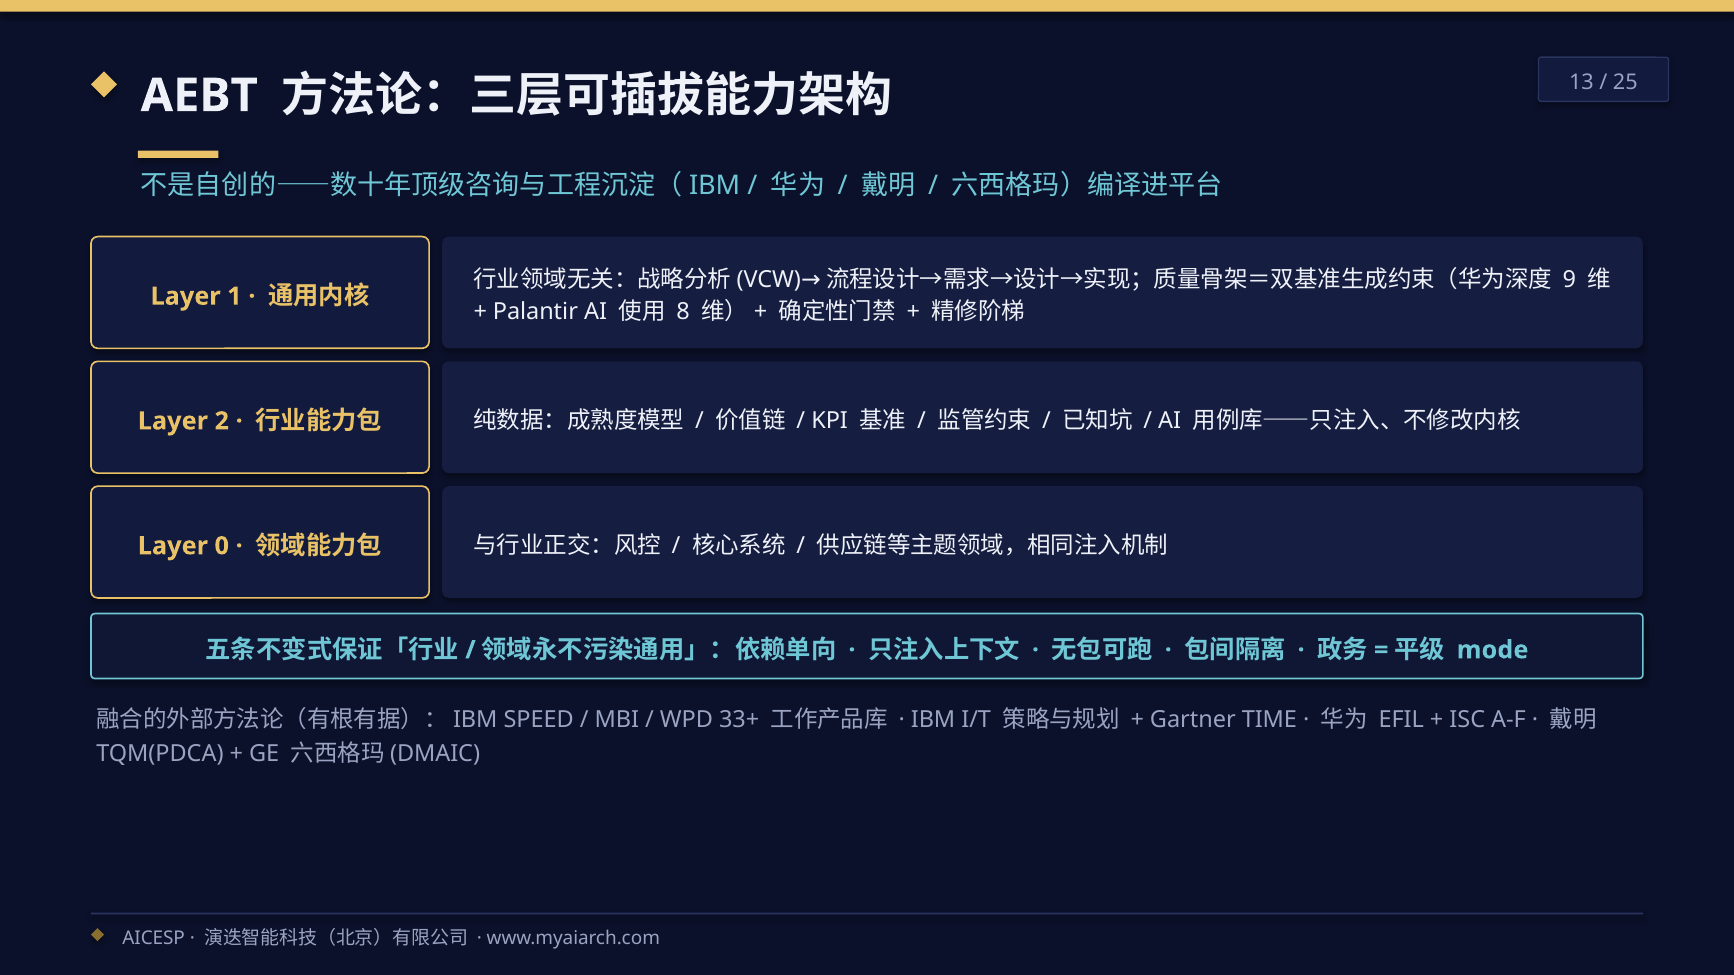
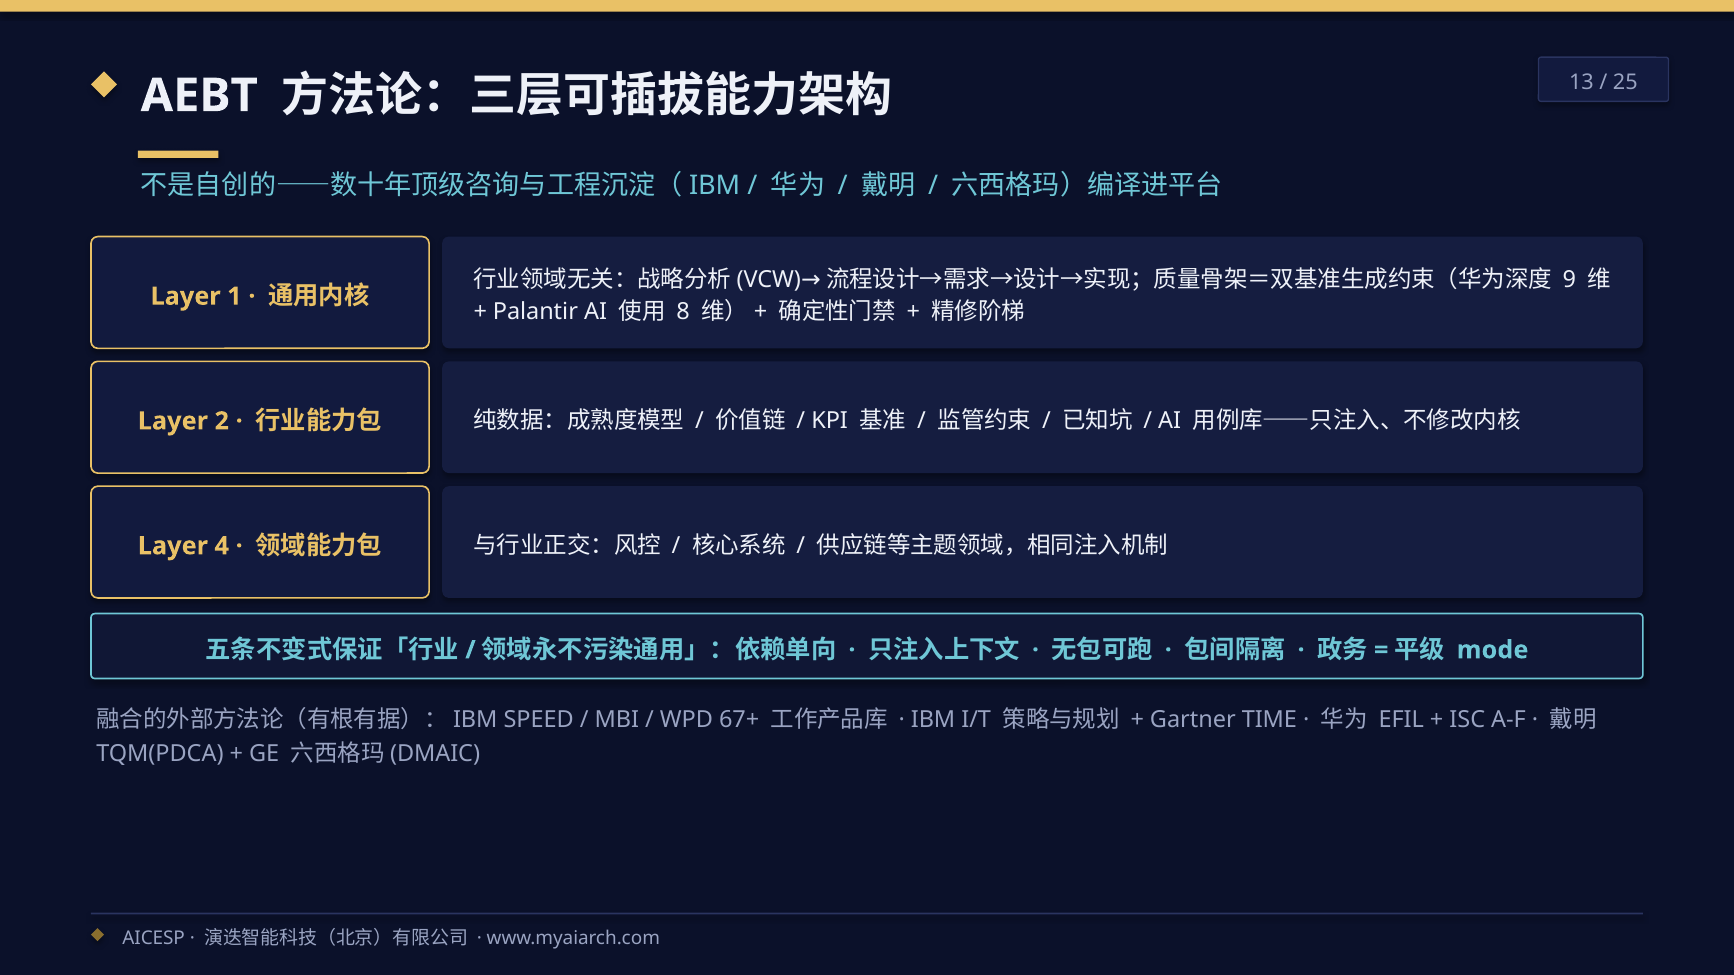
0: 0 -> 4
33+: 33+ -> 67+
